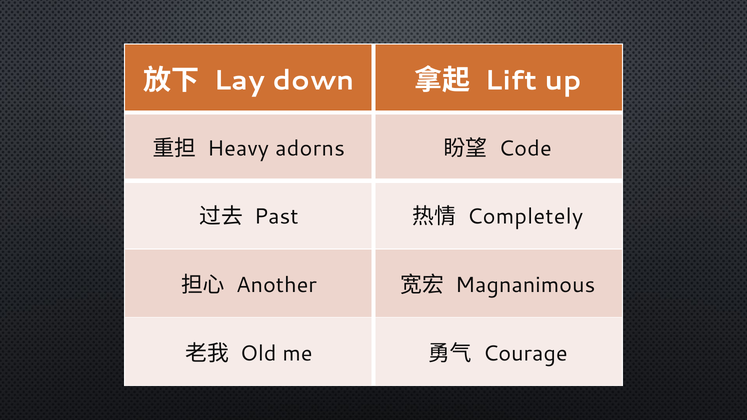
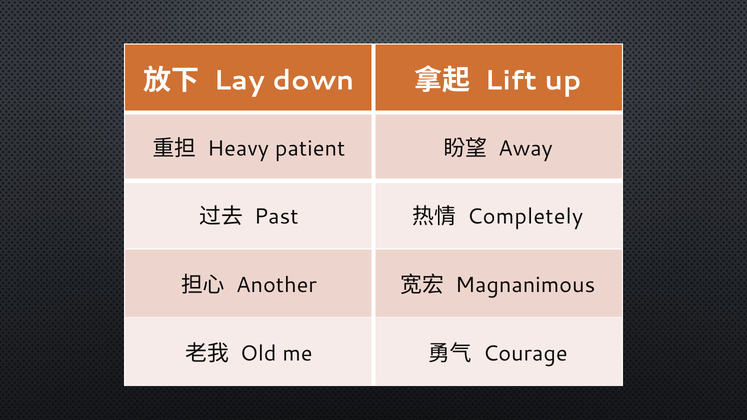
adorns: adorns -> patient
Code: Code -> Away
